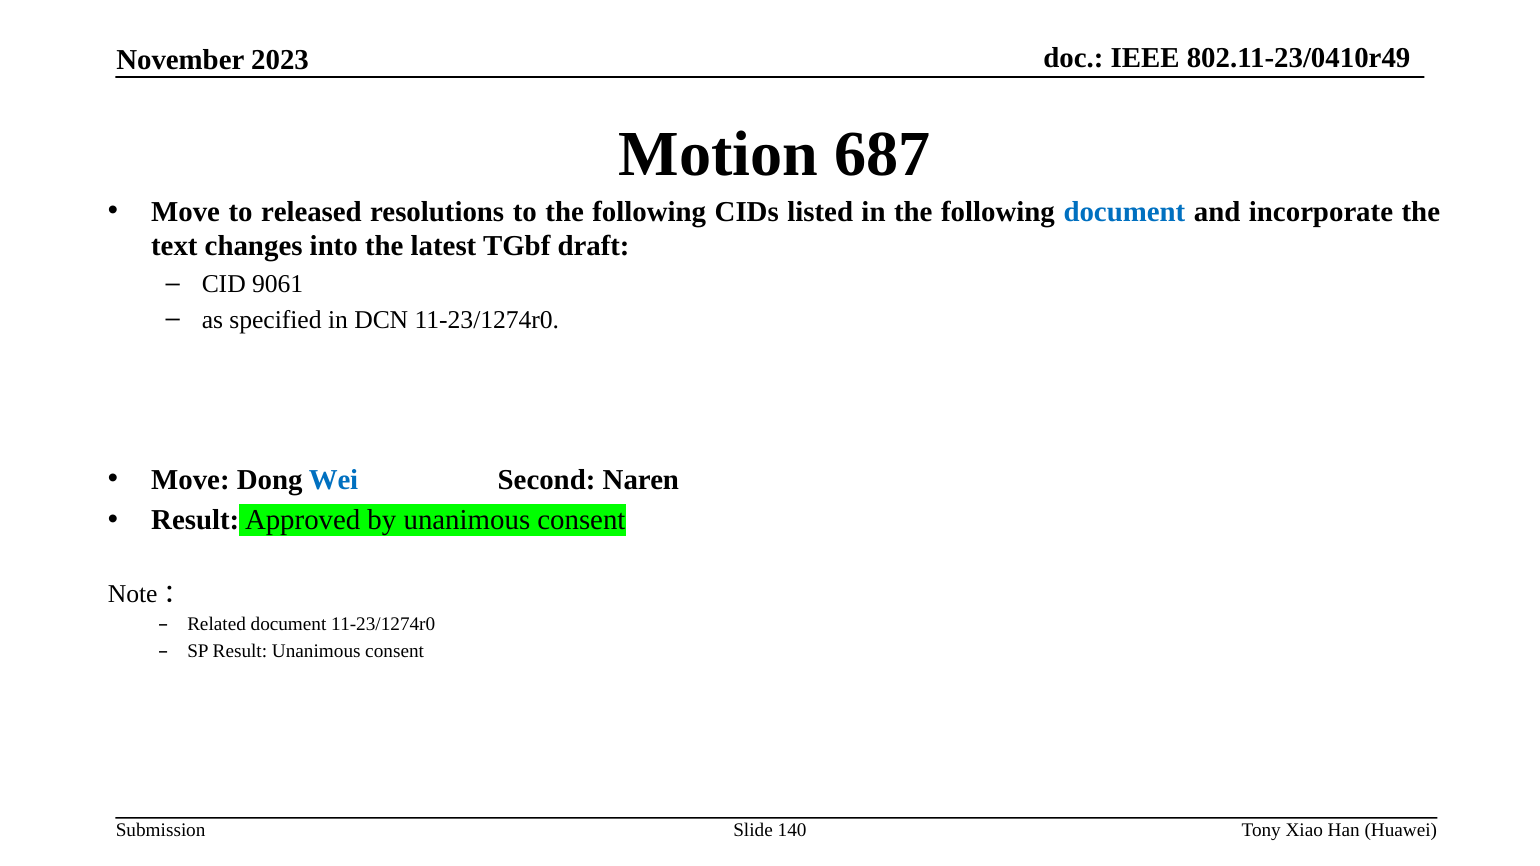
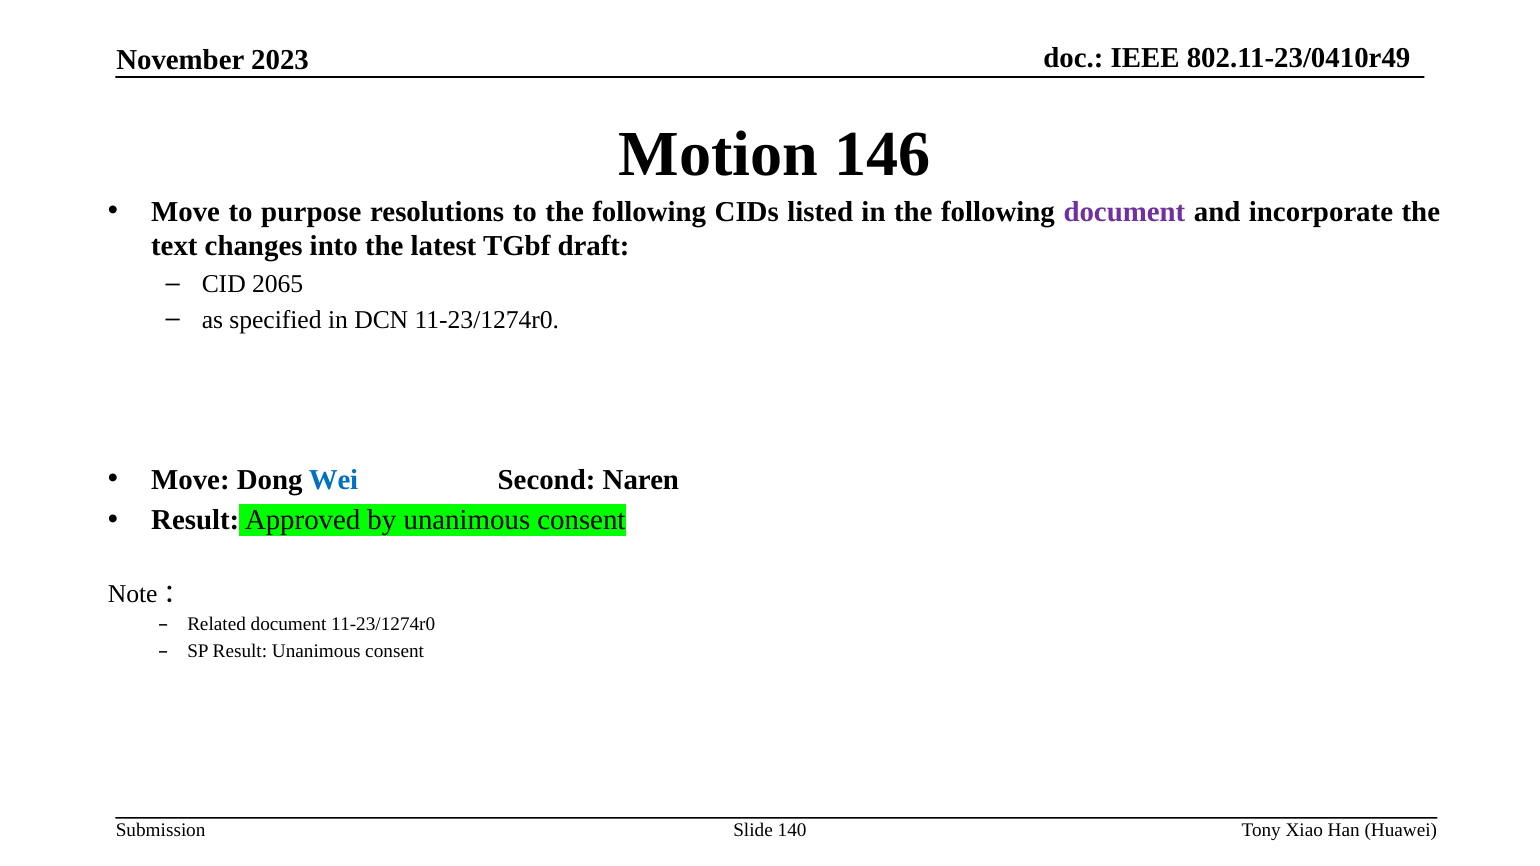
687: 687 -> 146
released: released -> purpose
document at (1124, 212) colour: blue -> purple
9061: 9061 -> 2065
